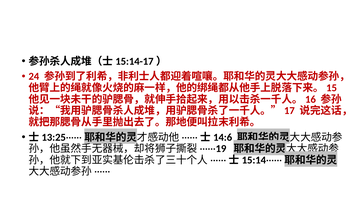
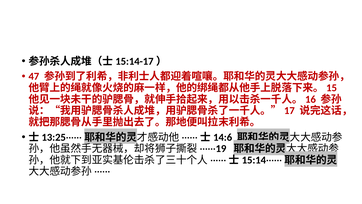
24: 24 -> 47
